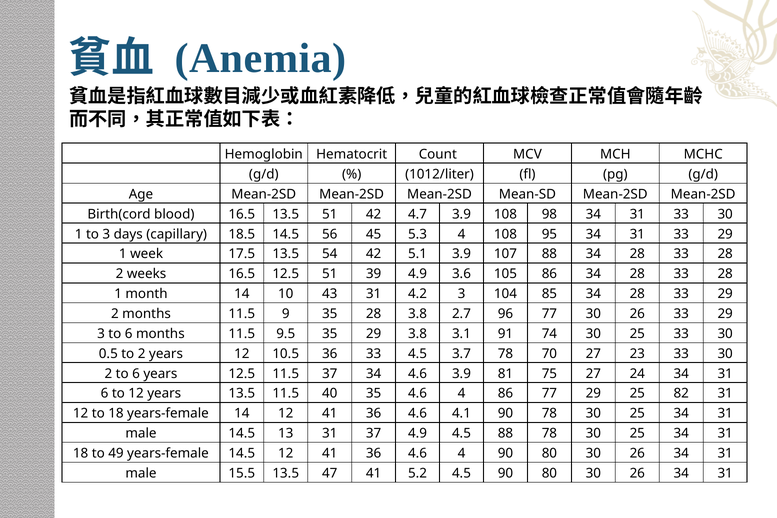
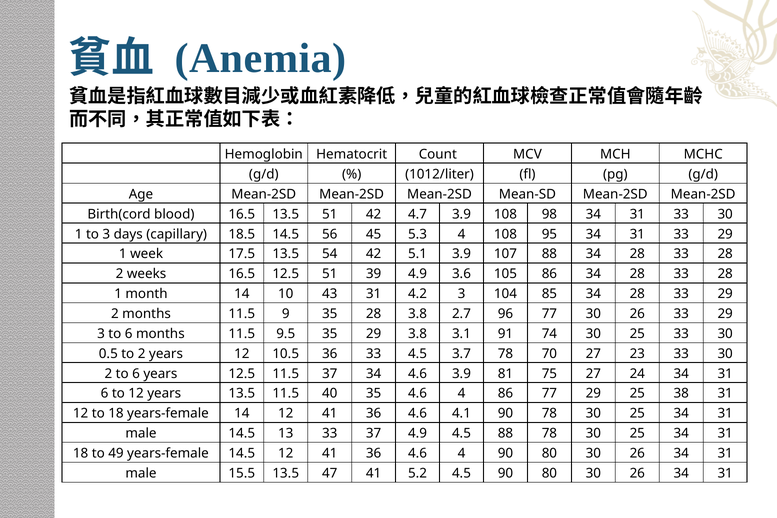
82: 82 -> 38
13 31: 31 -> 33
